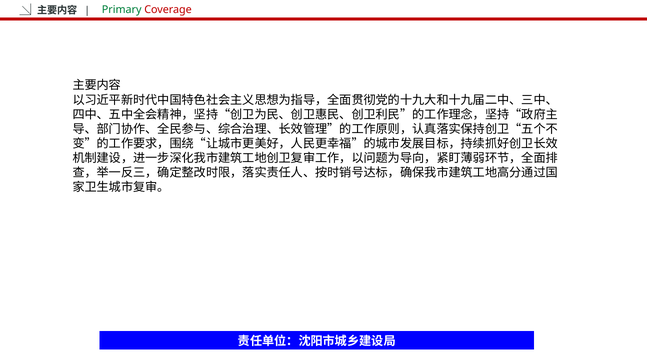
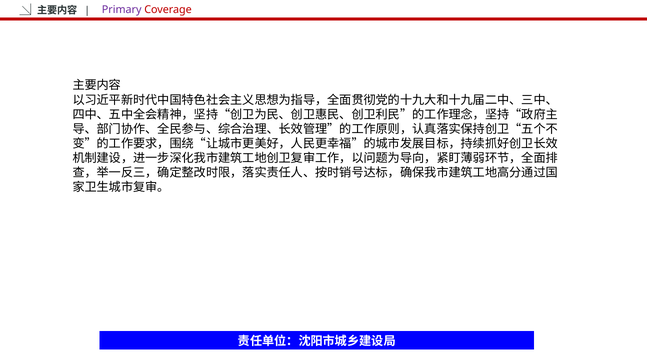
Primary colour: green -> purple
